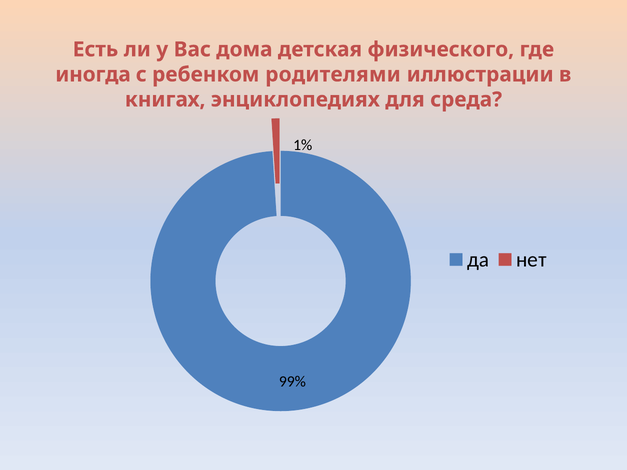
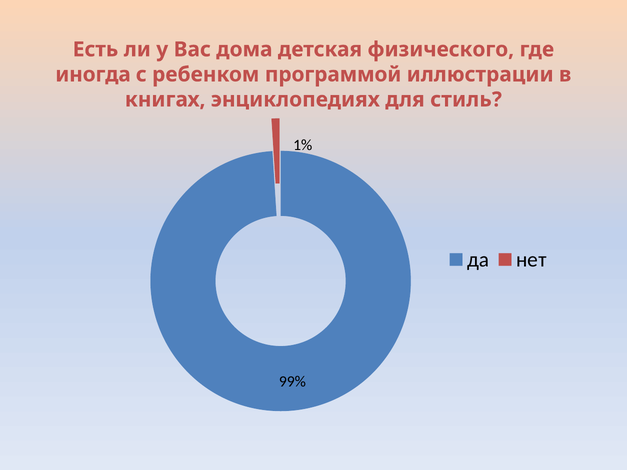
родителями: родителями -> программой
среда: среда -> стиль
